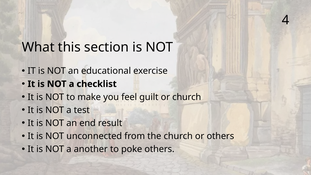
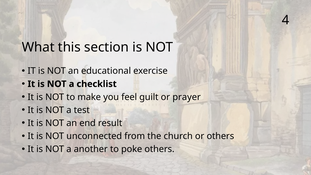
or church: church -> prayer
